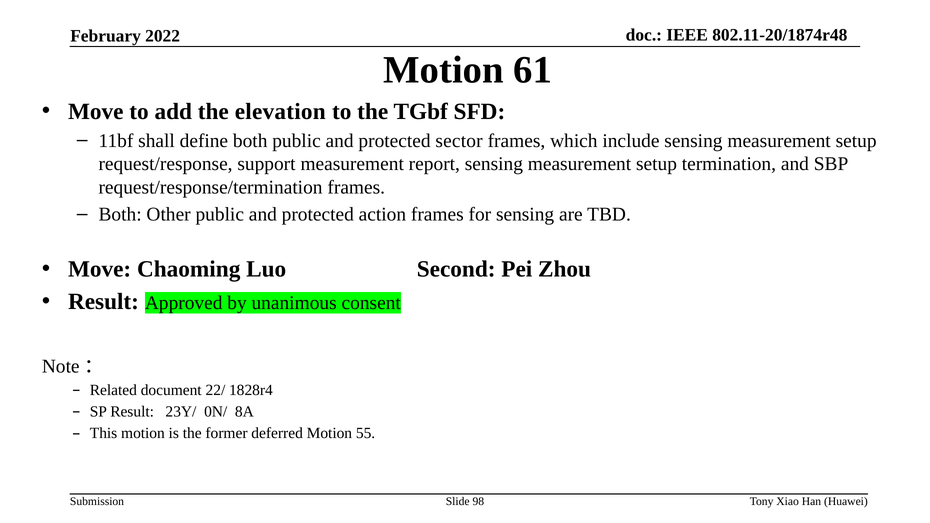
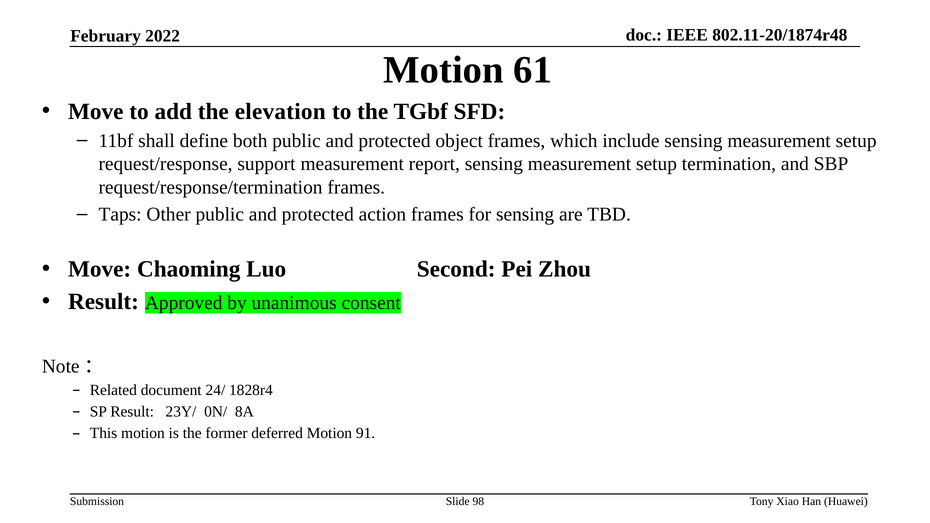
sector: sector -> object
Both at (120, 214): Both -> Taps
22/: 22/ -> 24/
55: 55 -> 91
